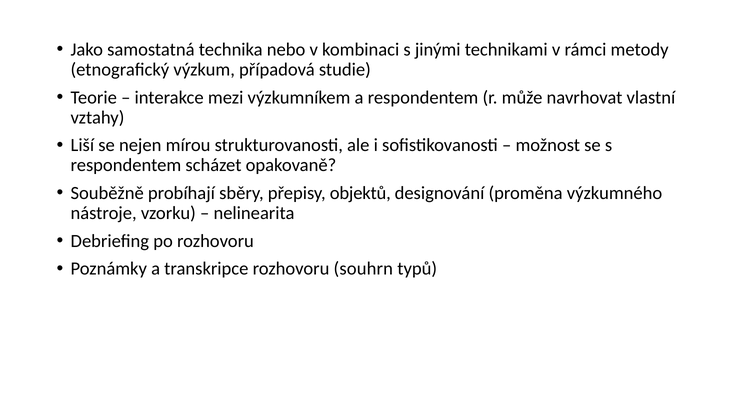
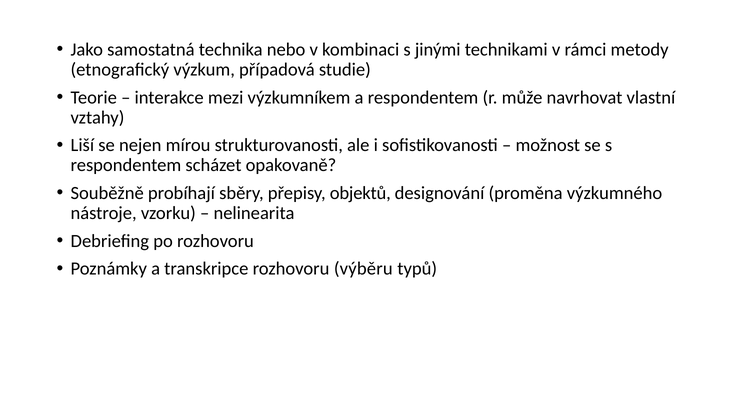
souhrn: souhrn -> výběru
